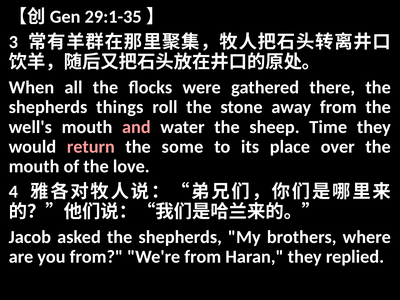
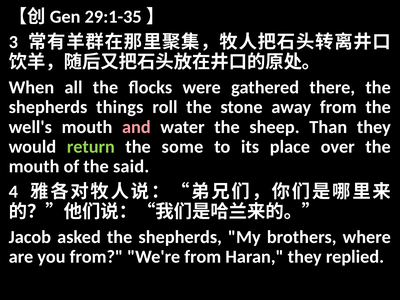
Time: Time -> Than
return colour: pink -> light green
love: love -> said
